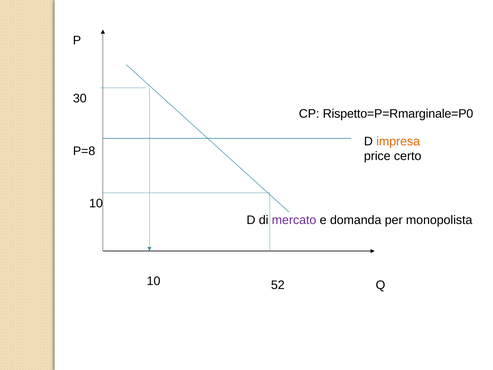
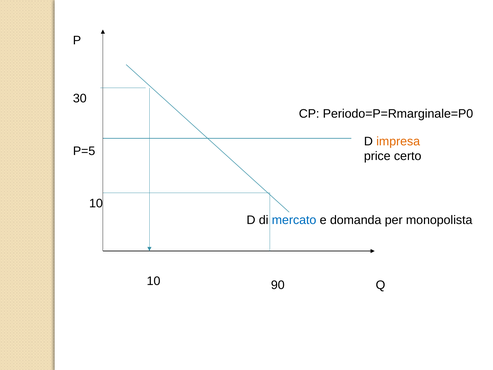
Rispetto=P=Rmarginale=P0: Rispetto=P=Rmarginale=P0 -> Periodo=P=Rmarginale=P0
P=8: P=8 -> P=5
mercato colour: purple -> blue
52: 52 -> 90
